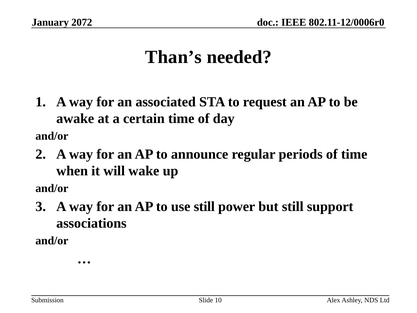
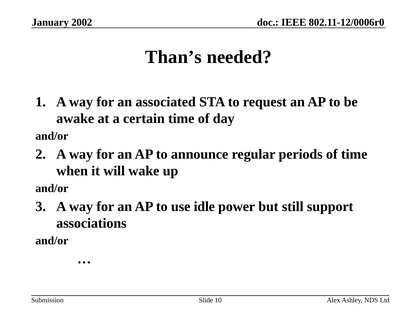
2072: 2072 -> 2002
use still: still -> idle
